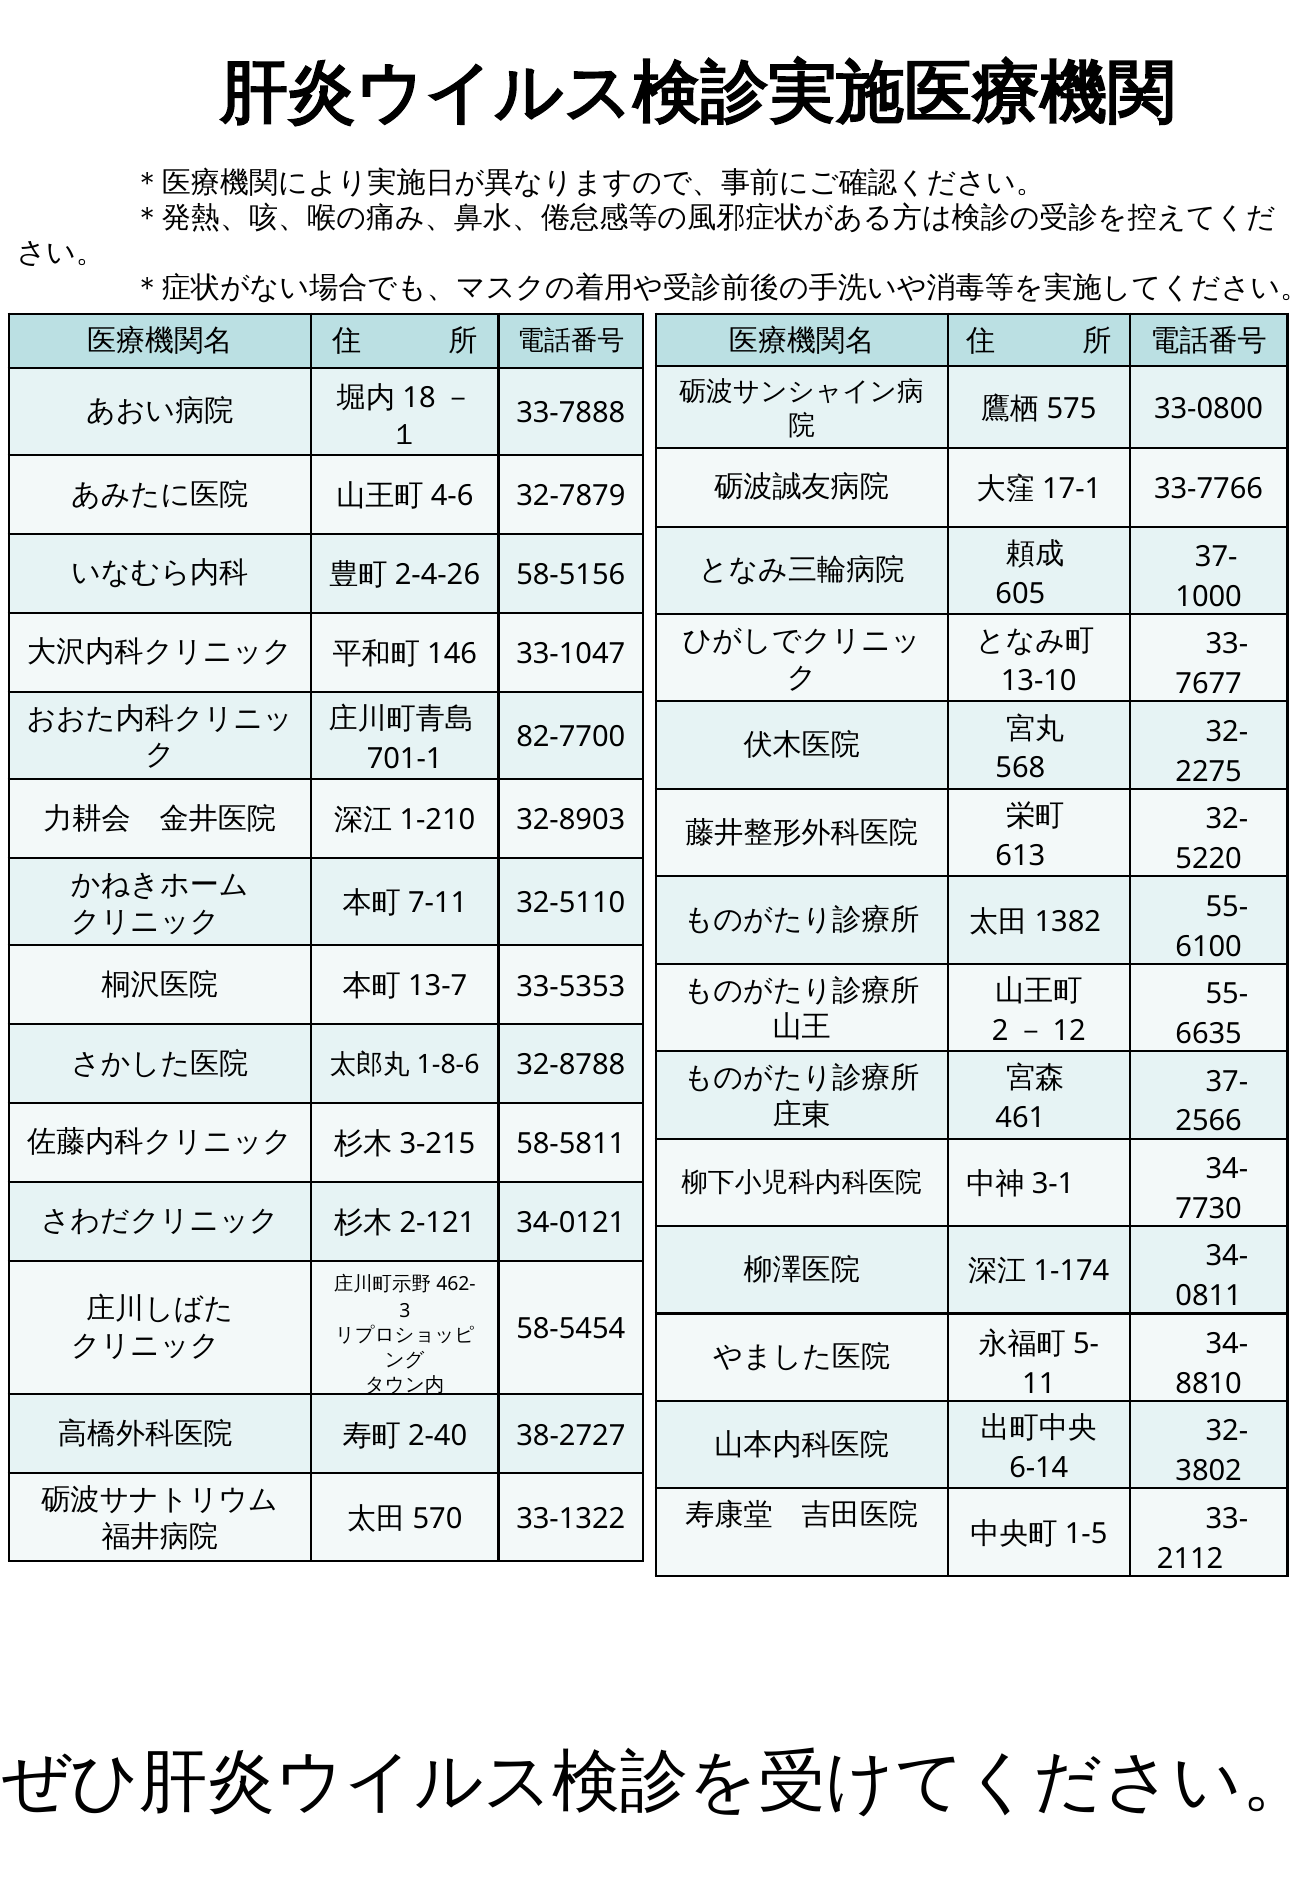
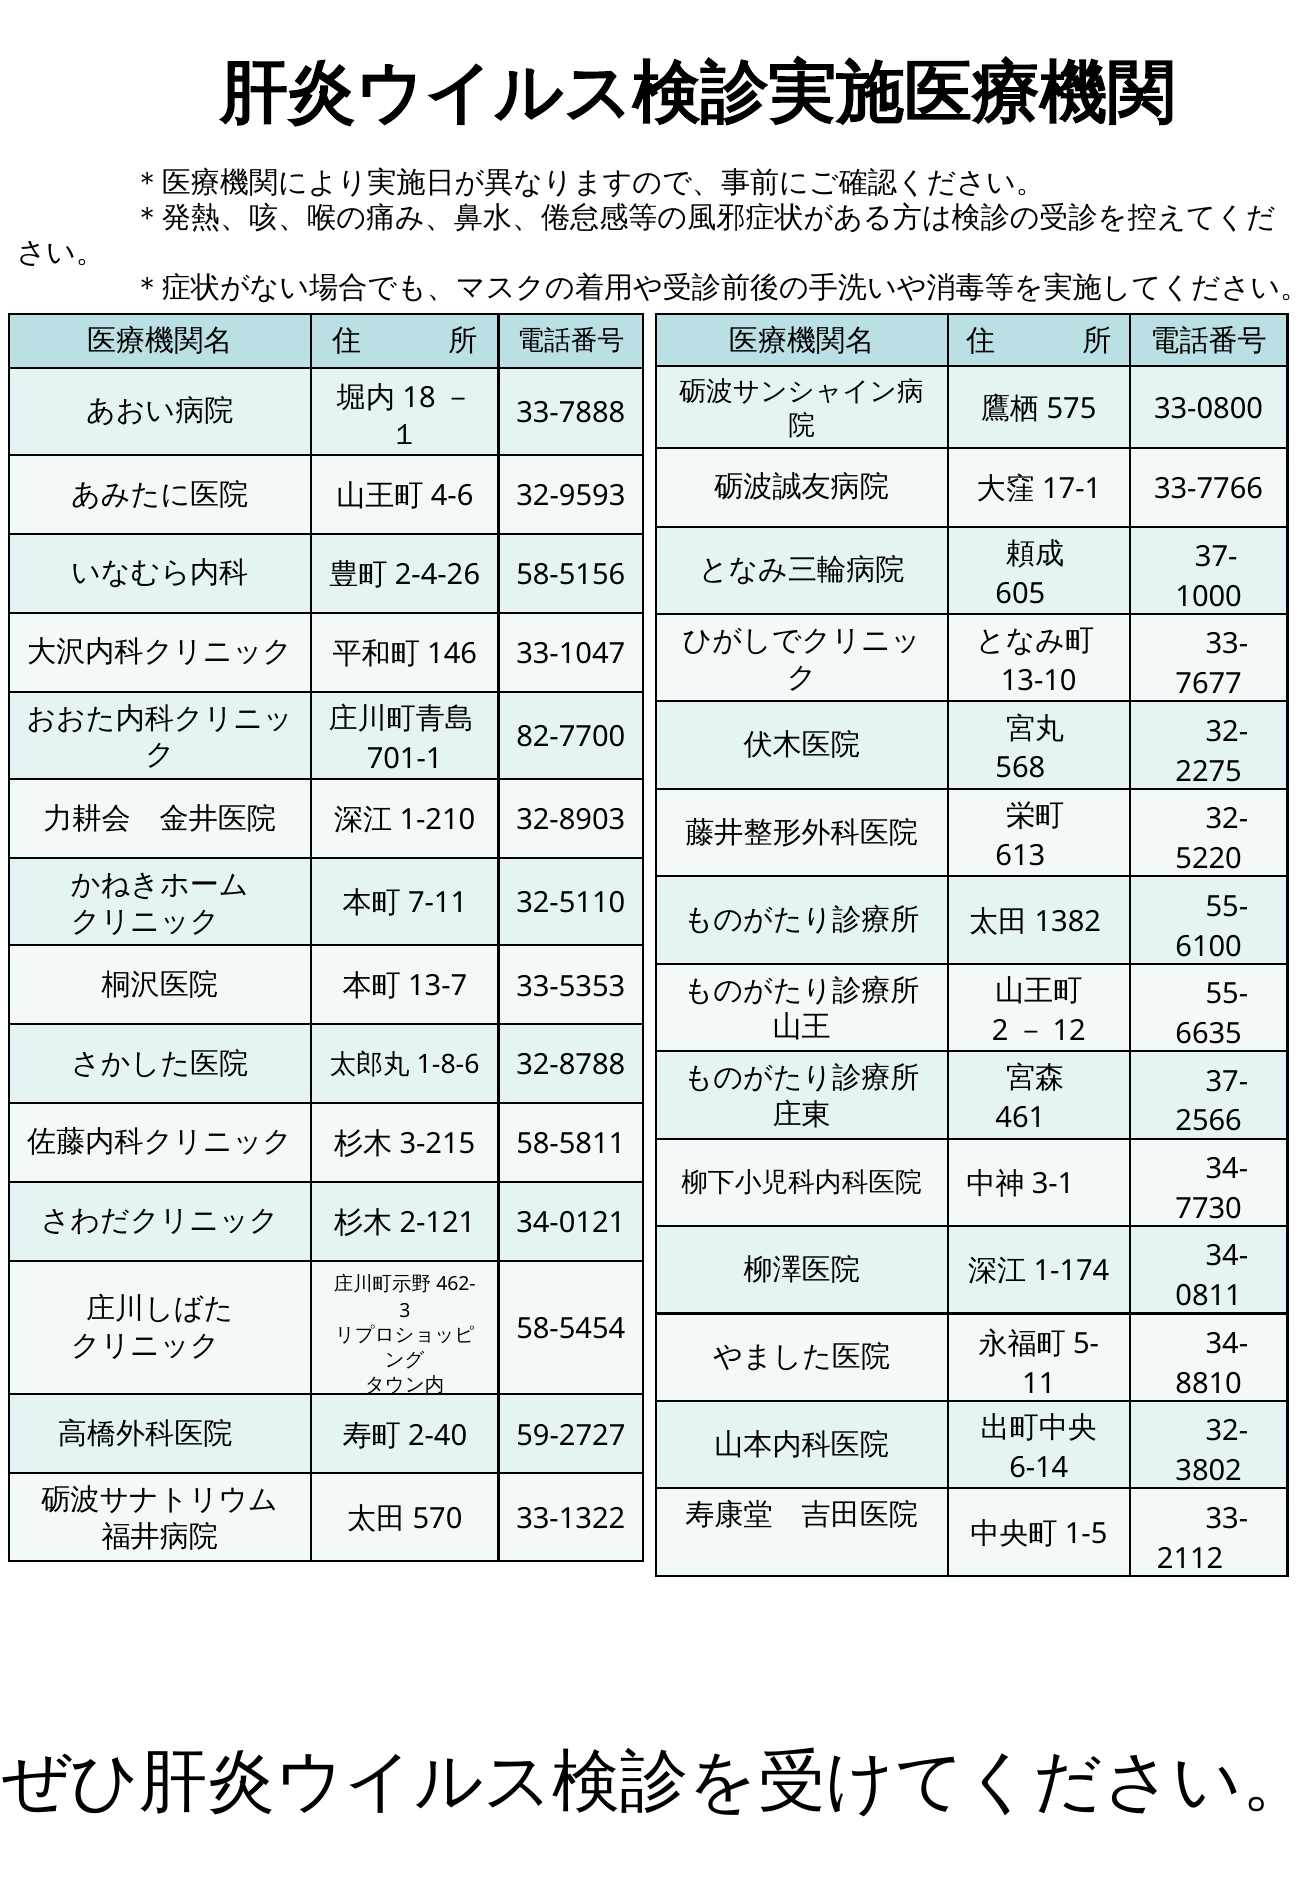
32-7879: 32-7879 -> 32-9593
38-2727: 38-2727 -> 59-2727
